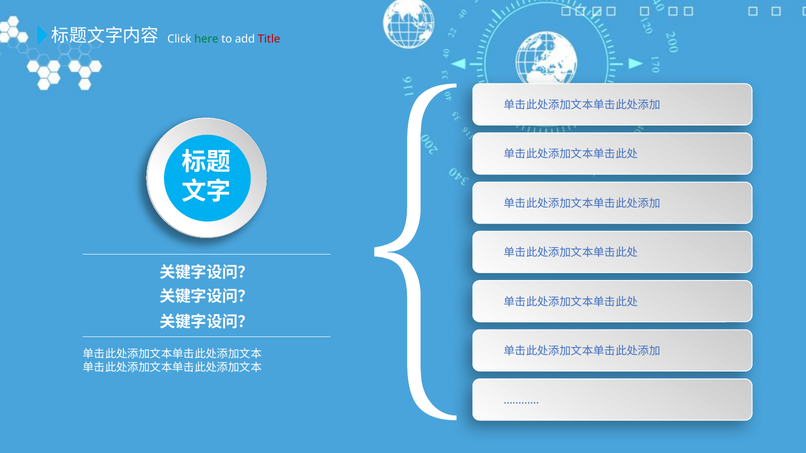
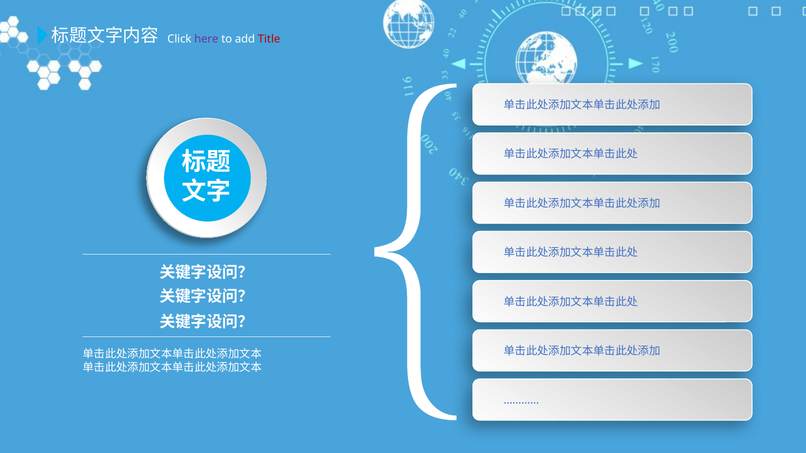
here colour: green -> purple
